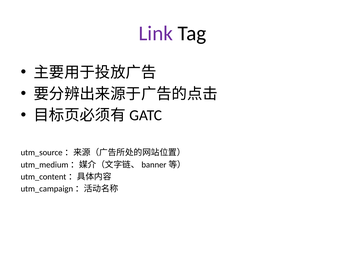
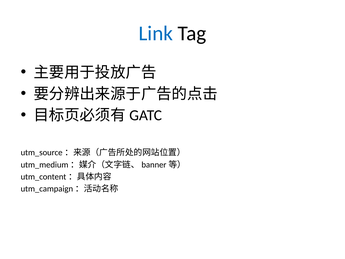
Link colour: purple -> blue
